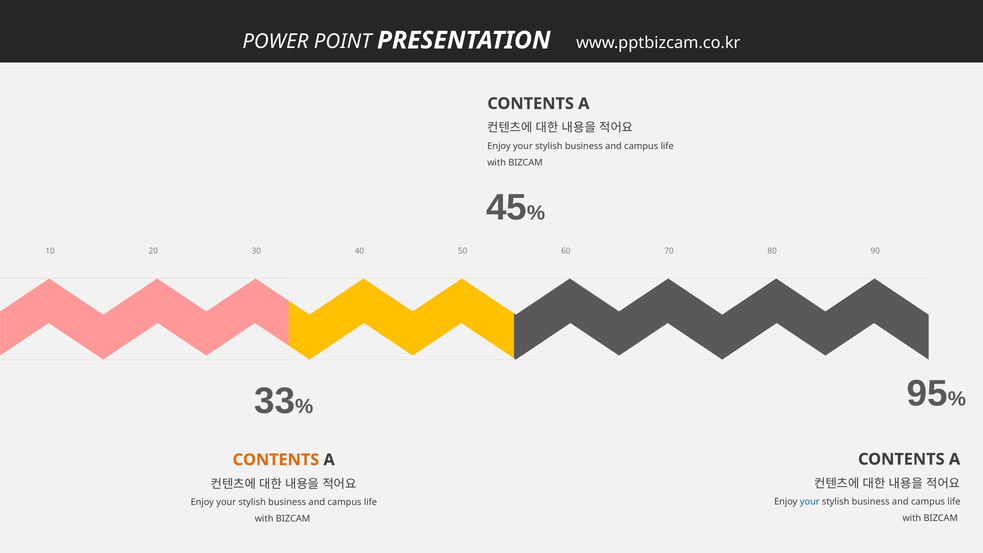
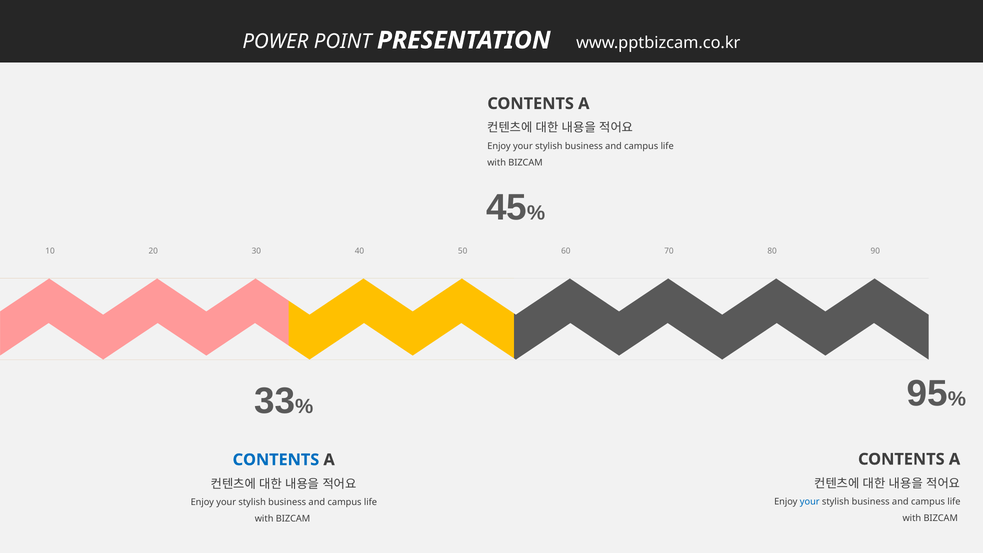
CONTENTS at (276, 460) colour: orange -> blue
